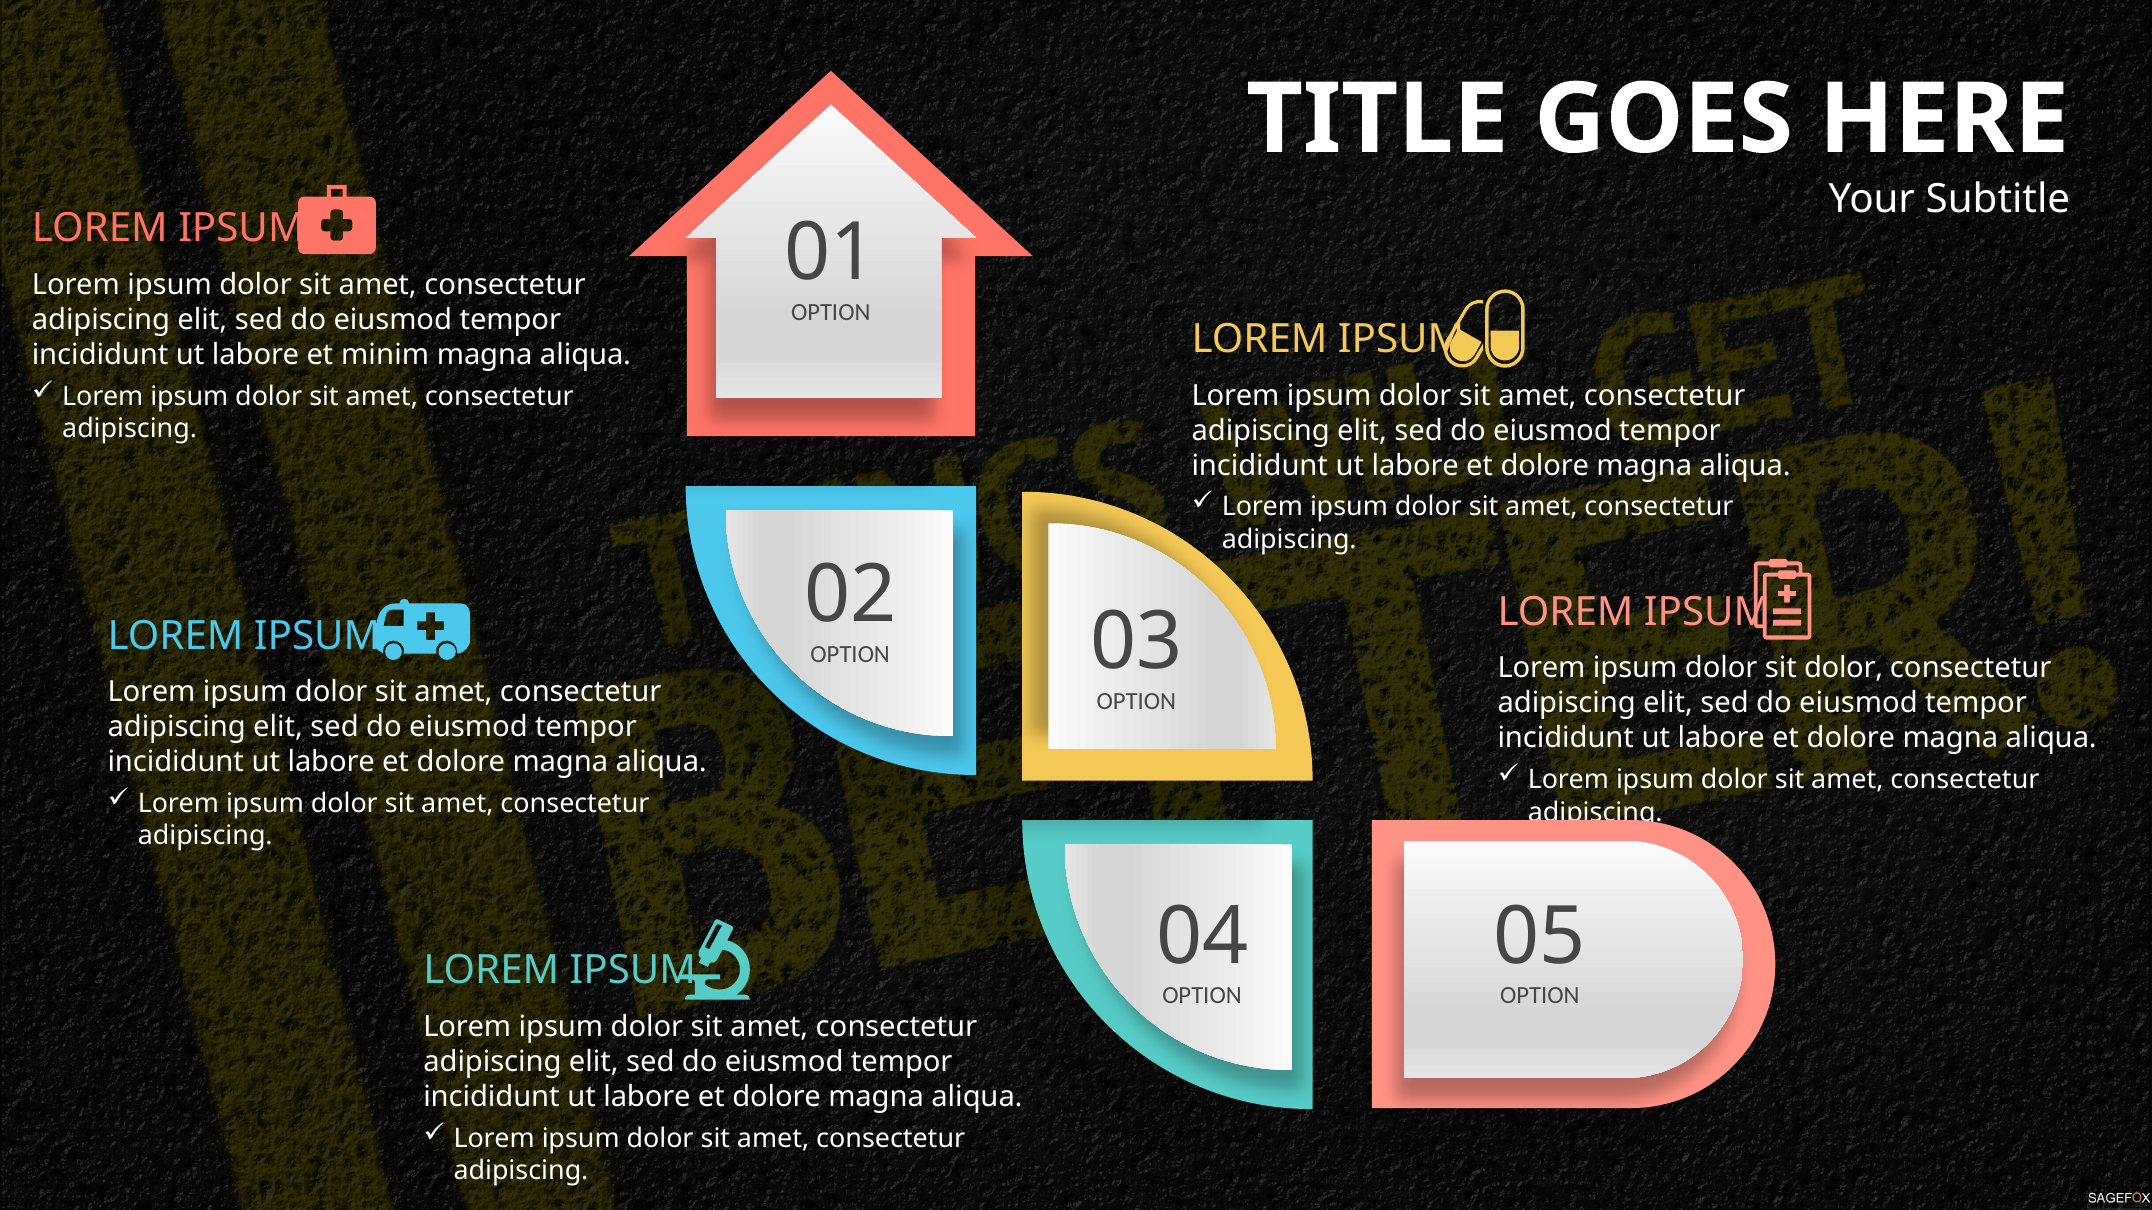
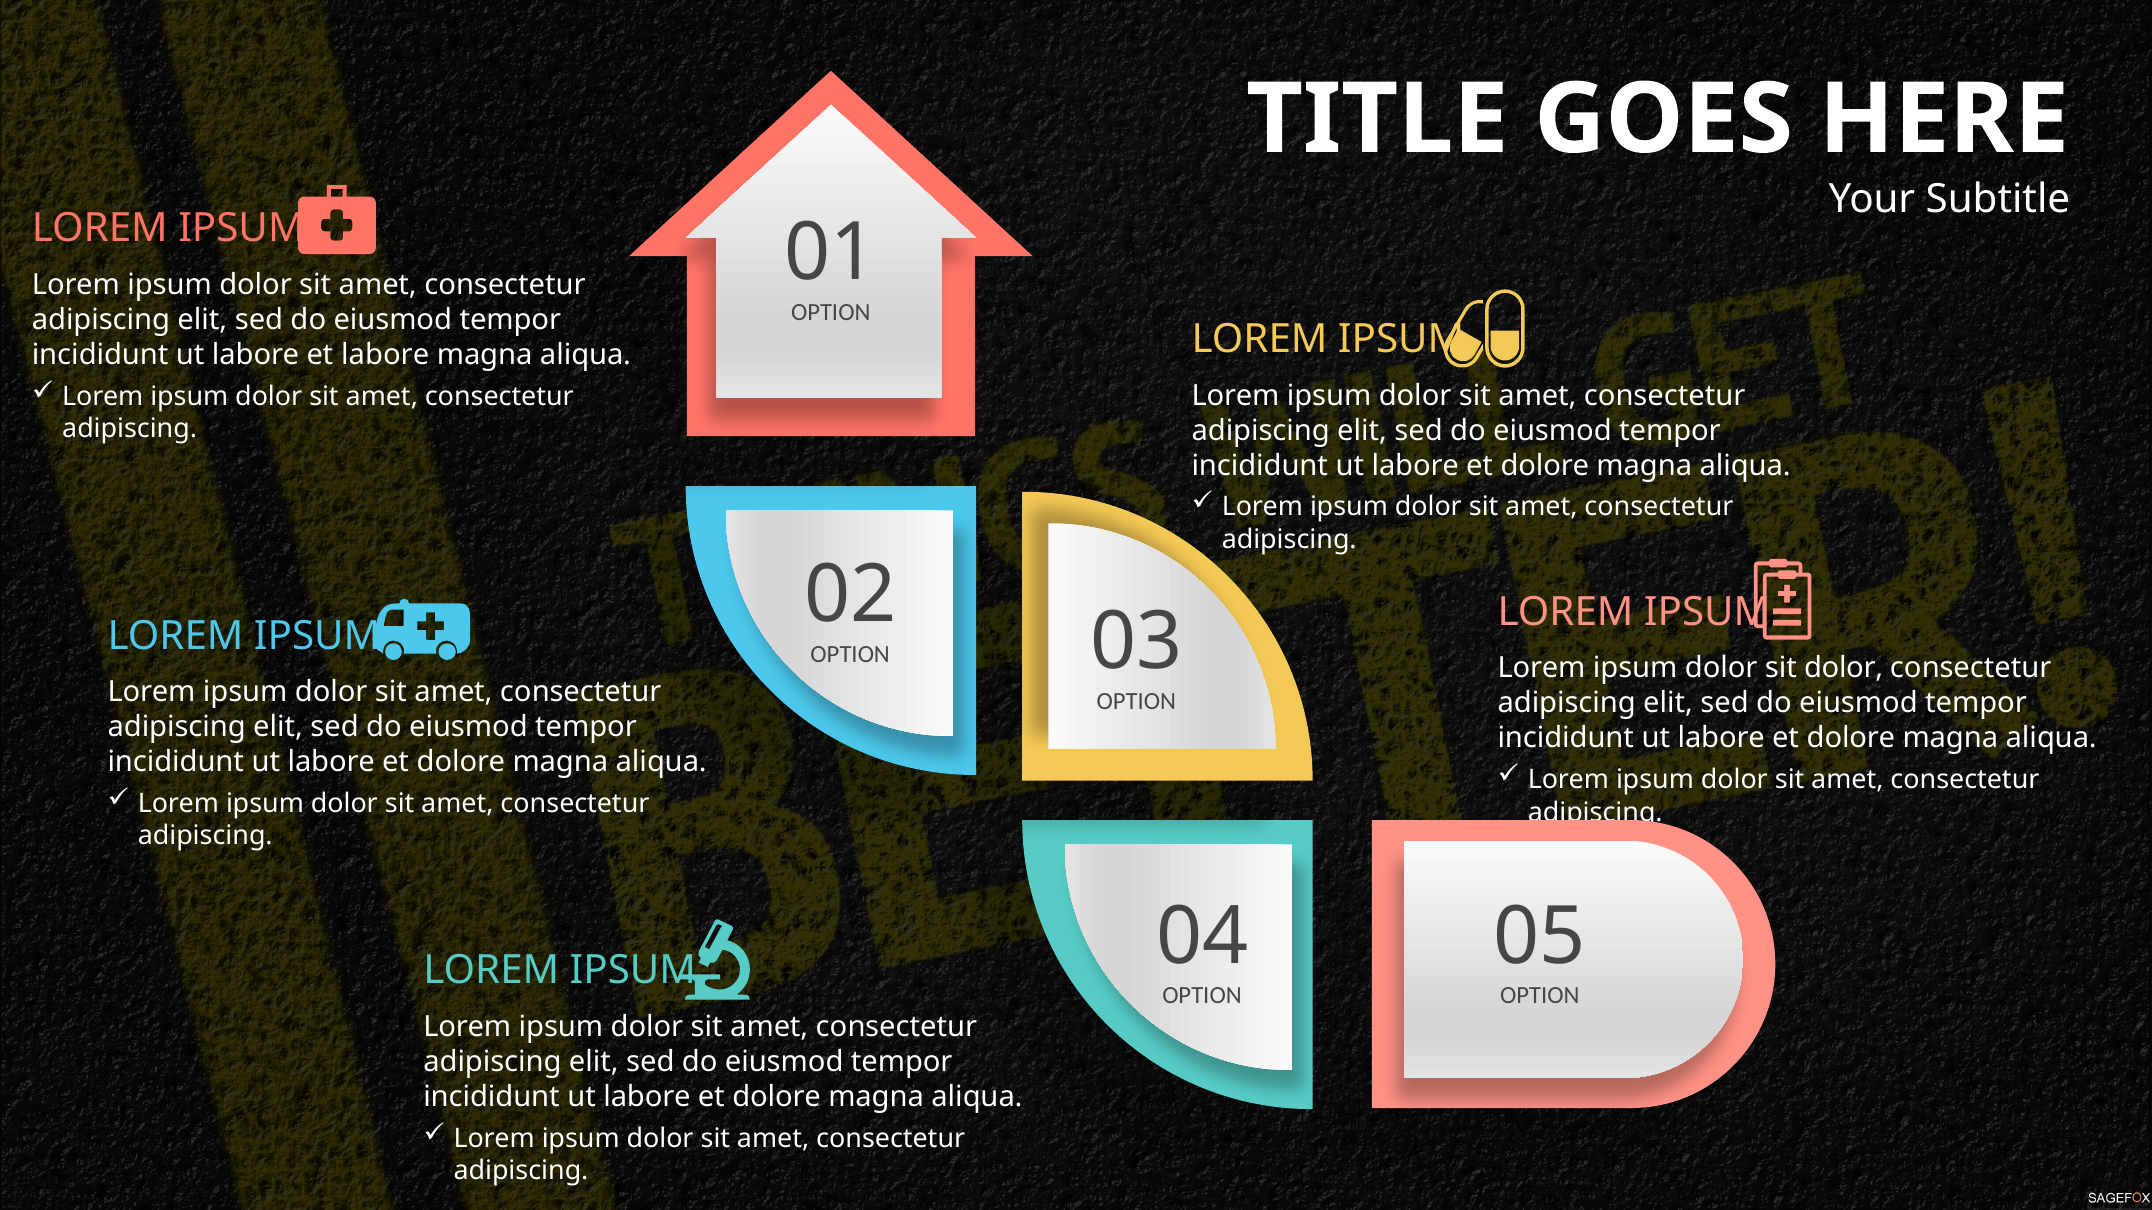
et minim: minim -> labore
